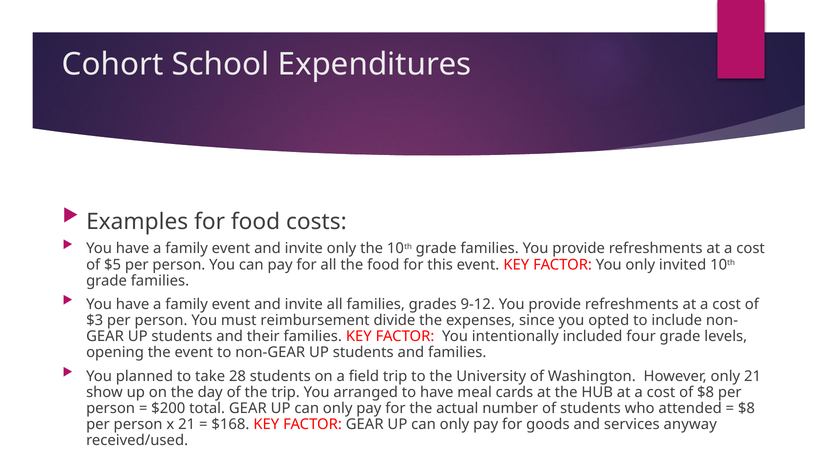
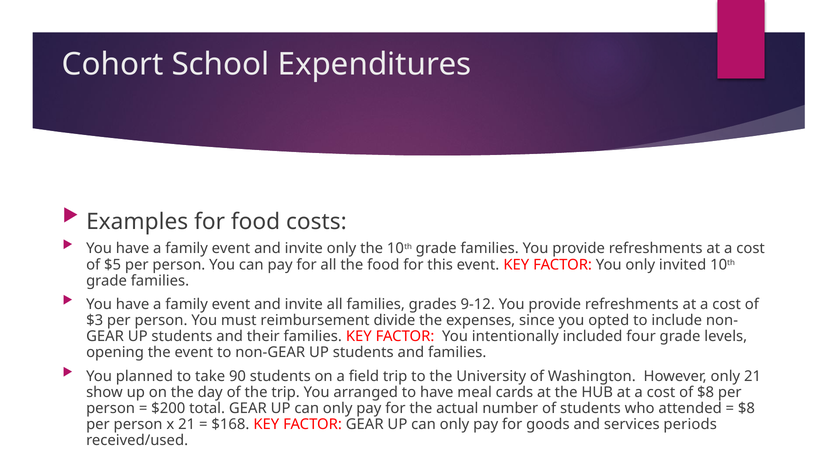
28: 28 -> 90
anyway: anyway -> periods
